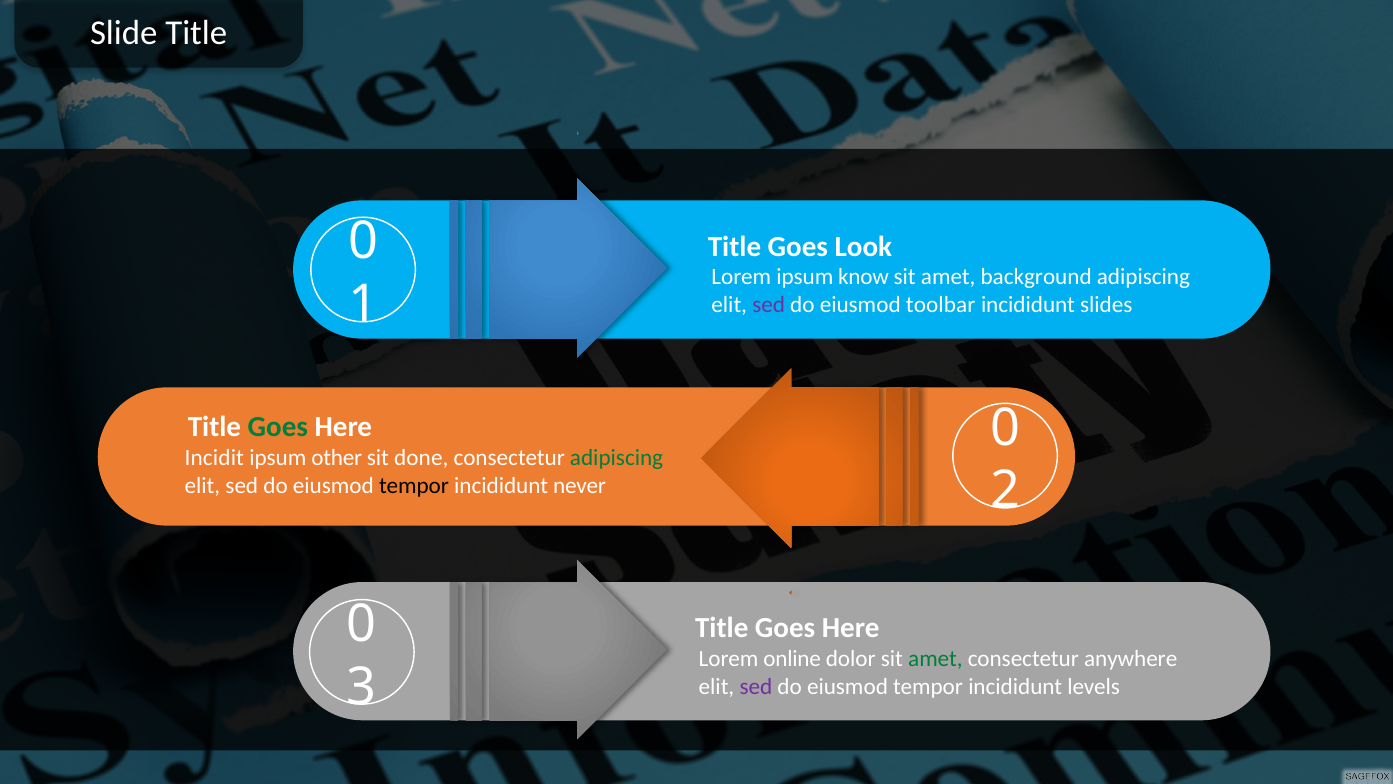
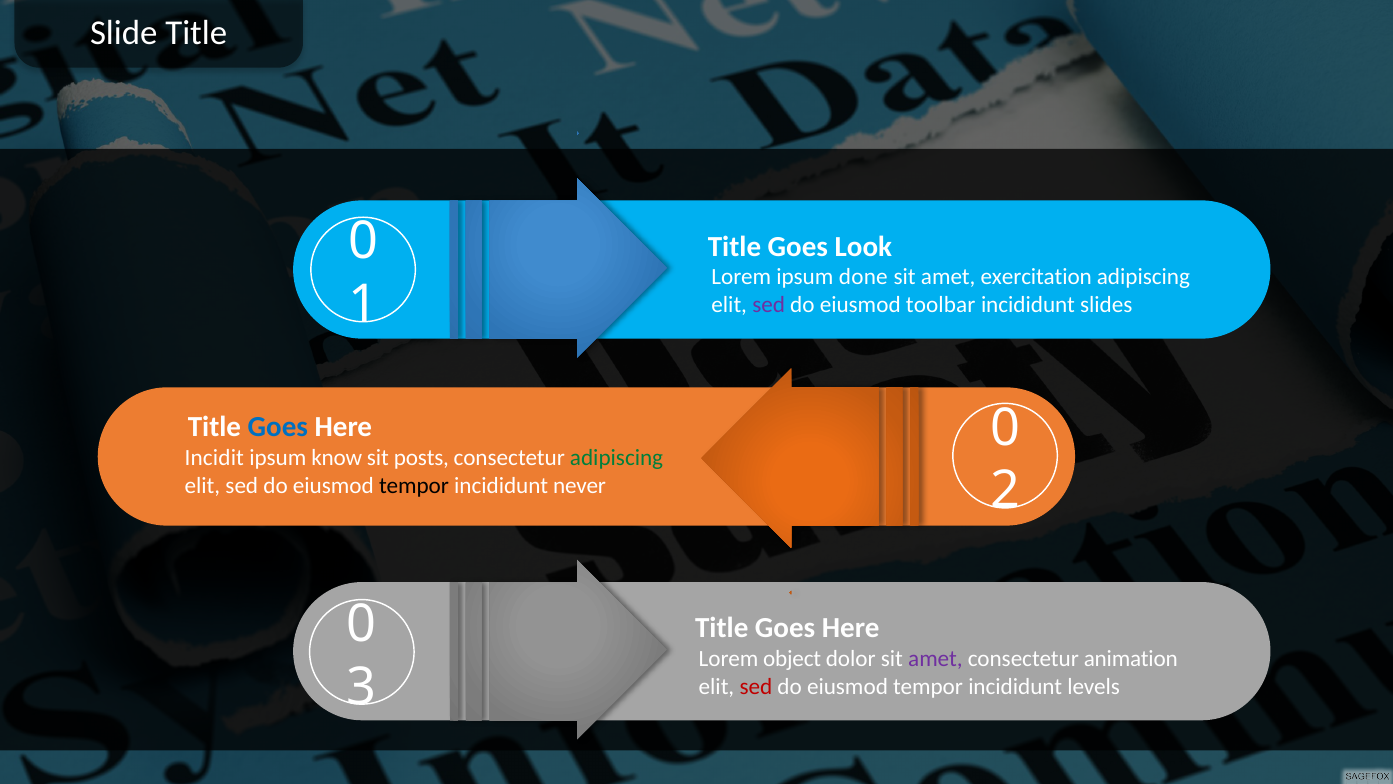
know: know -> done
background: background -> exercitation
Goes at (278, 426) colour: green -> blue
other: other -> know
done: done -> posts
online: online -> object
amet at (935, 658) colour: green -> purple
anywhere: anywhere -> animation
sed at (756, 686) colour: purple -> red
